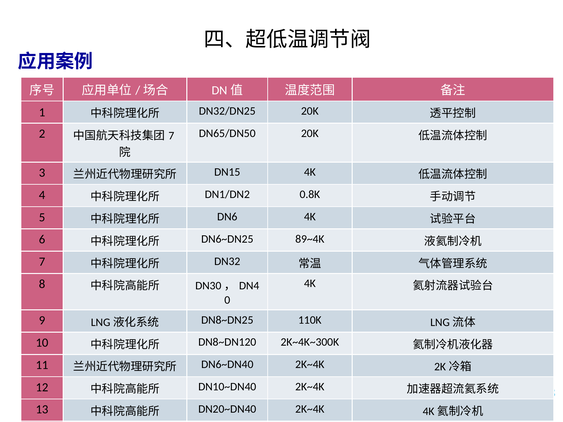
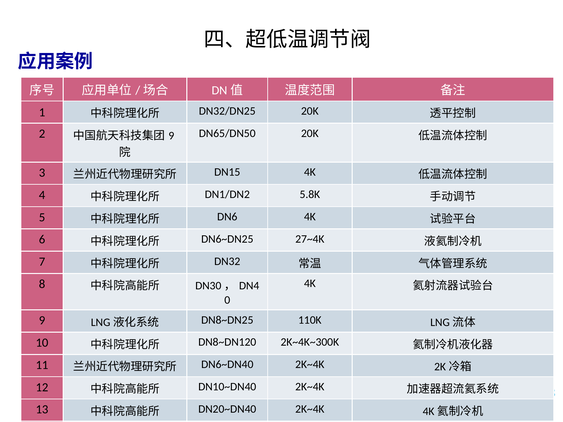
7 at (171, 136): 7 -> 9
0.8K: 0.8K -> 5.8K
89~4K: 89~4K -> 27~4K
